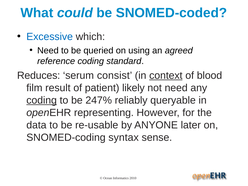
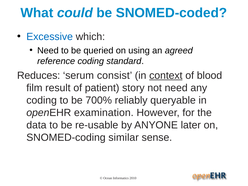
likely: likely -> story
coding at (42, 100) underline: present -> none
247%: 247% -> 700%
representing: representing -> examination
syntax: syntax -> similar
